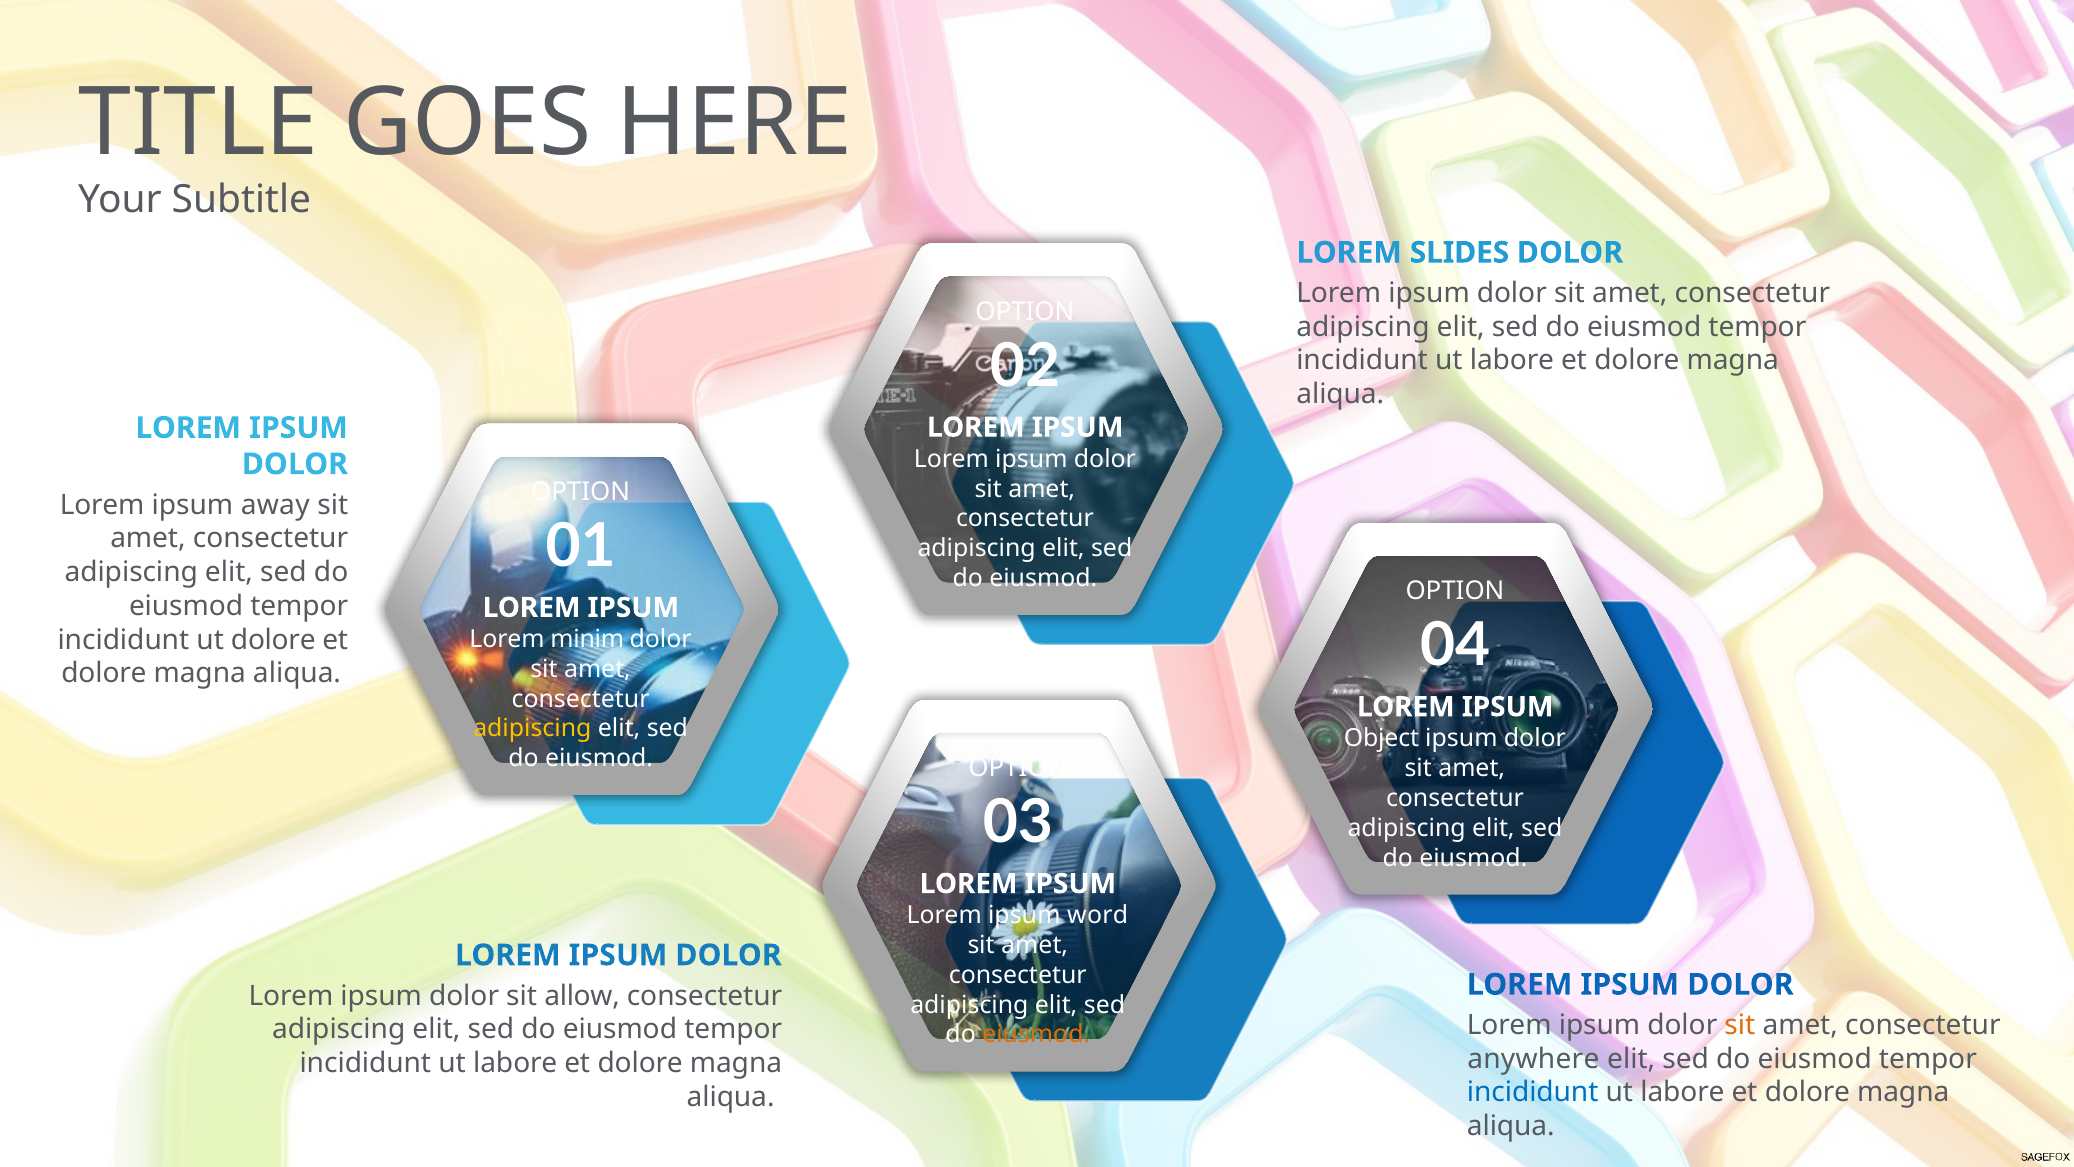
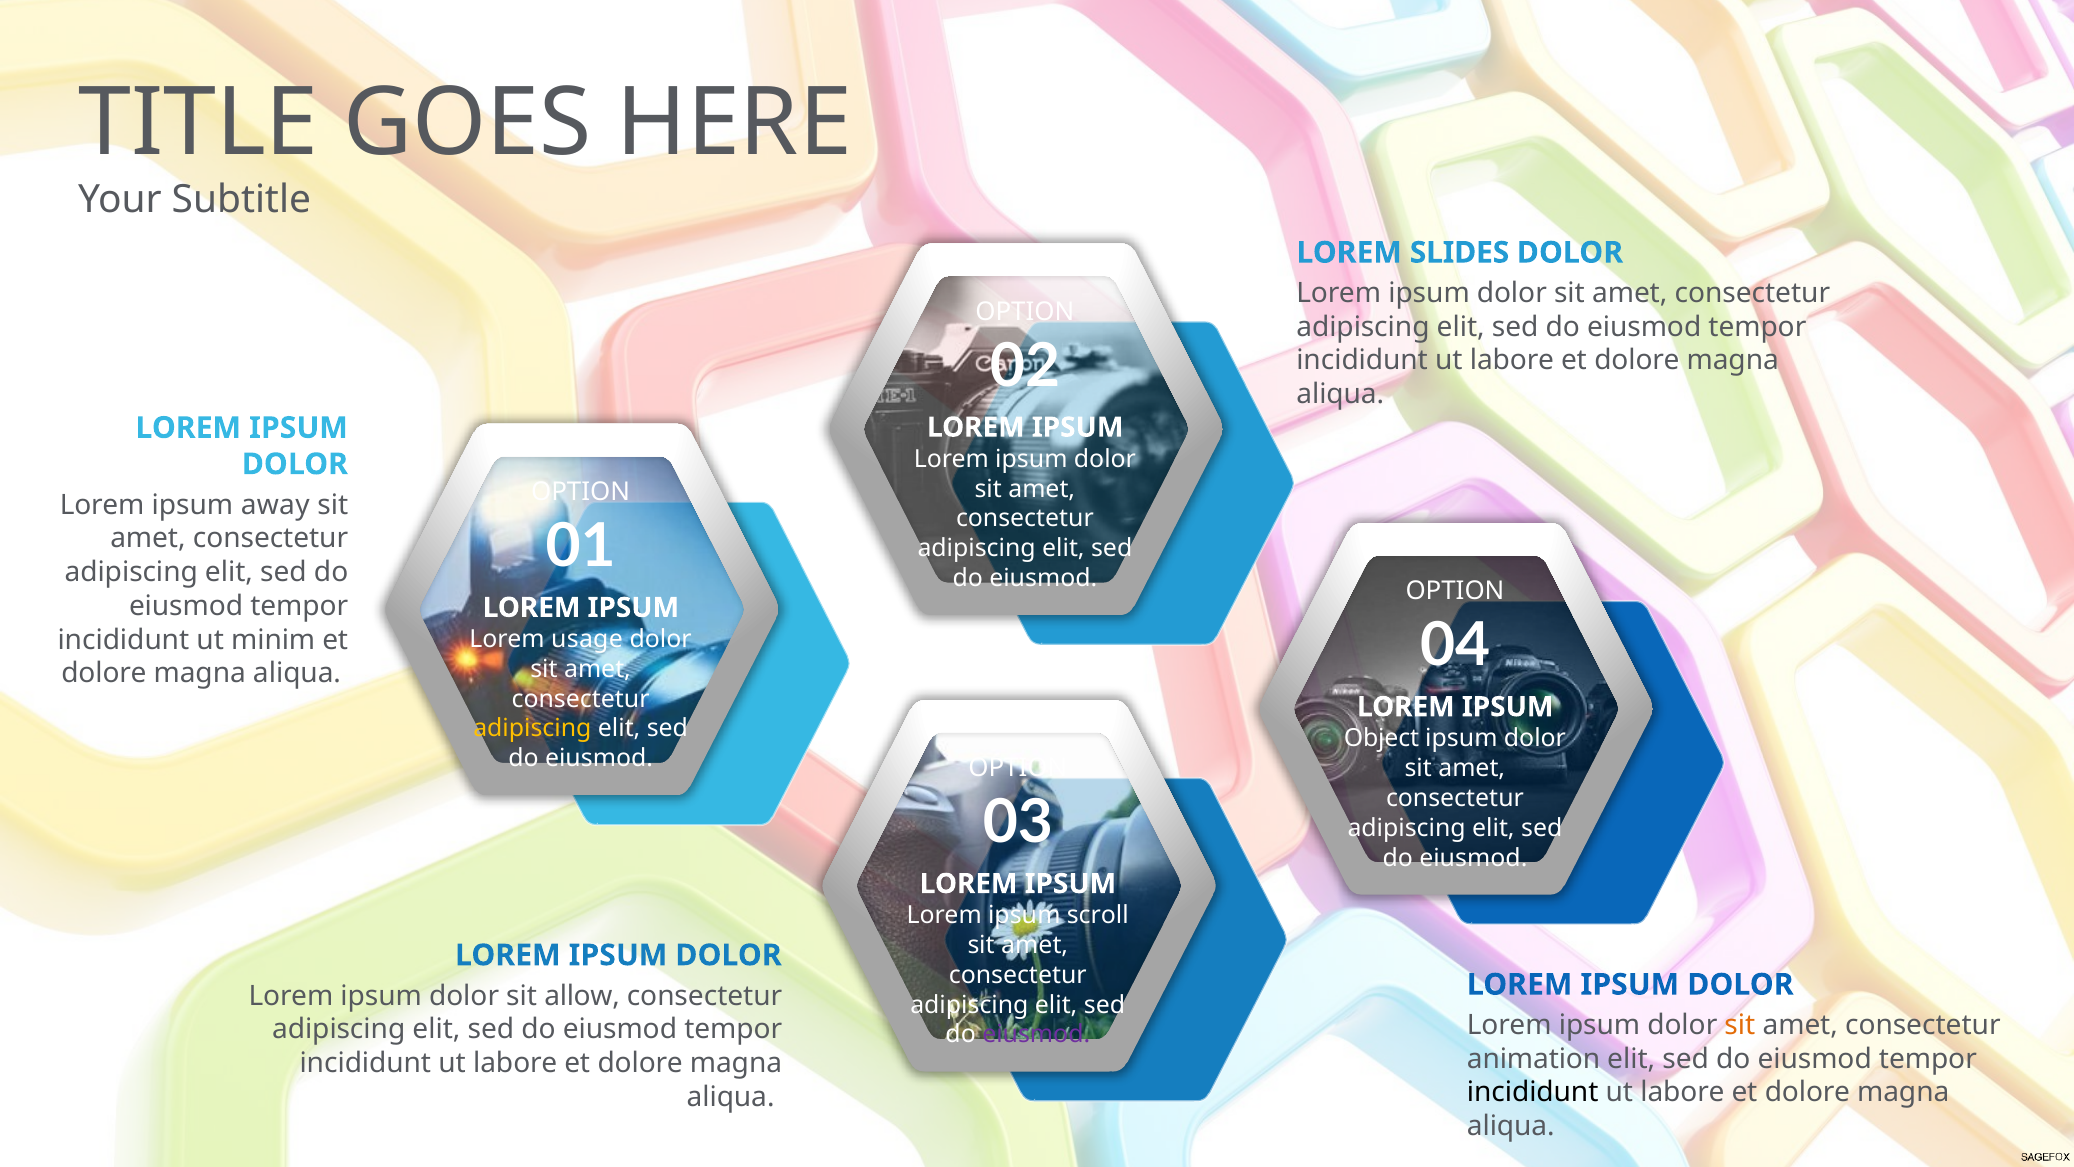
ut dolore: dolore -> minim
minim: minim -> usage
word: word -> scroll
eiusmod at (1036, 1034) colour: orange -> purple
anywhere: anywhere -> animation
incididunt at (1533, 1092) colour: blue -> black
